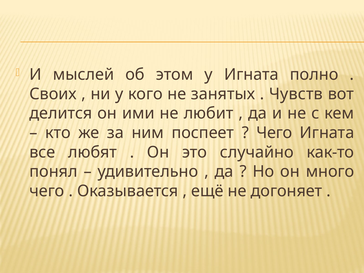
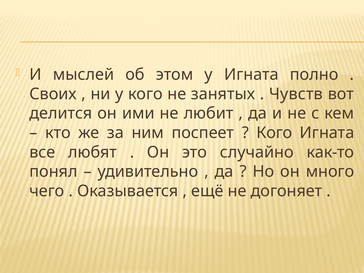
Чего at (274, 133): Чего -> Кого
